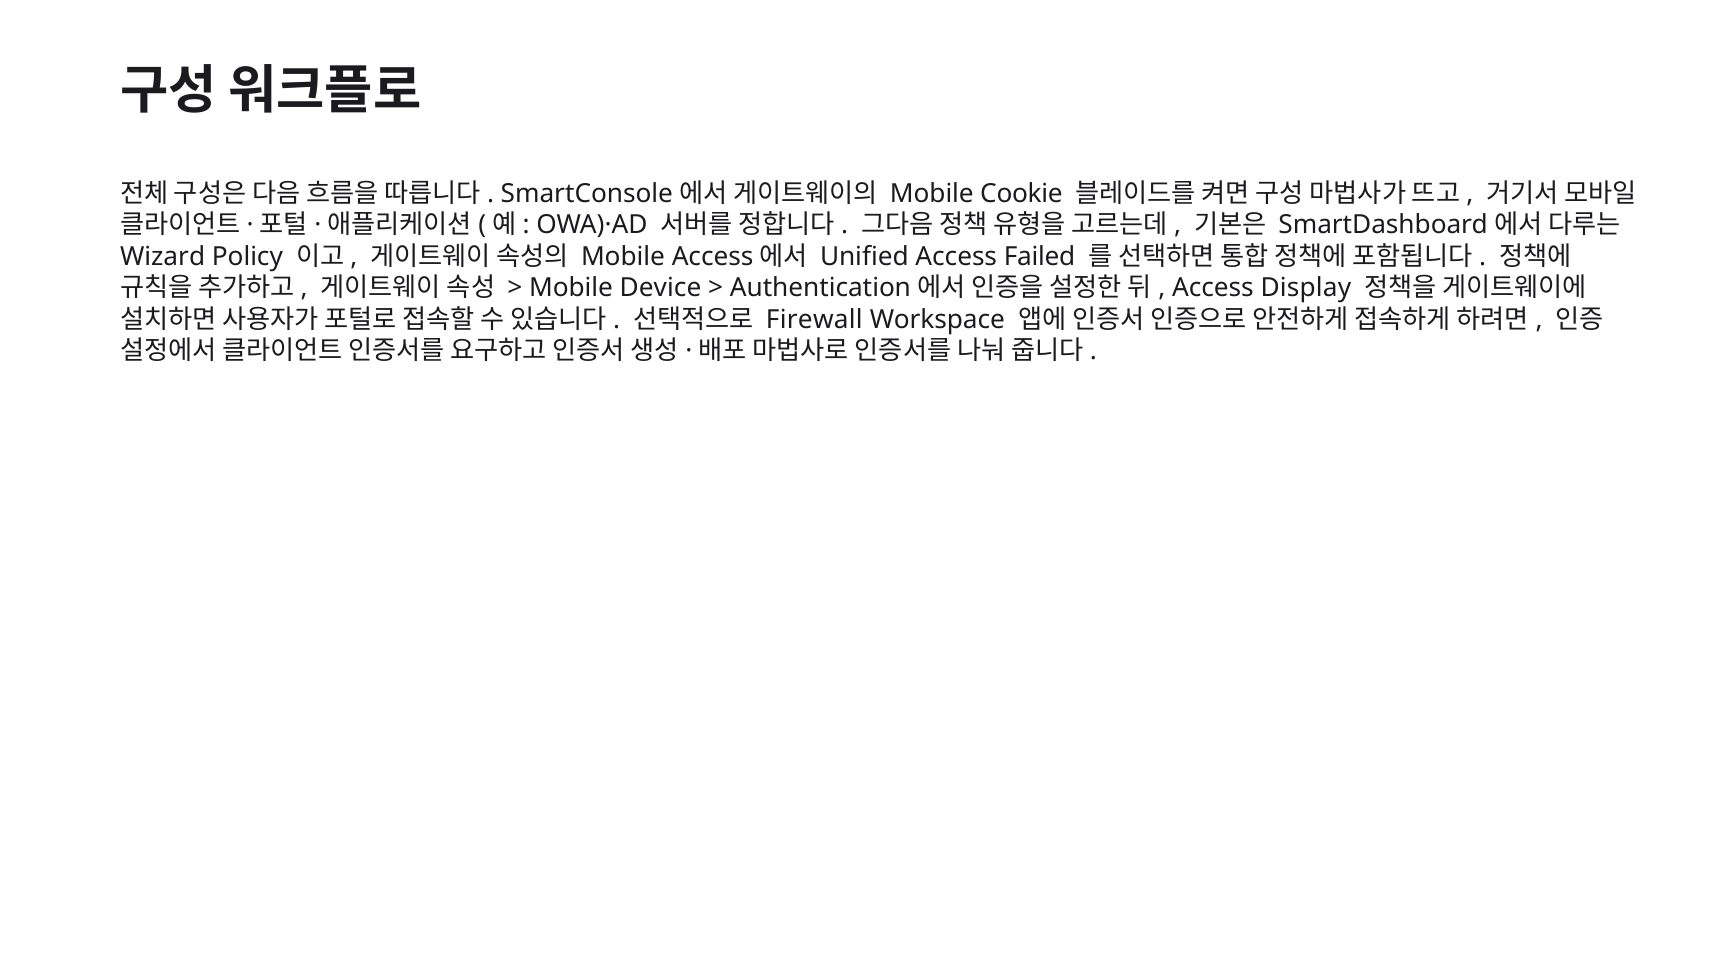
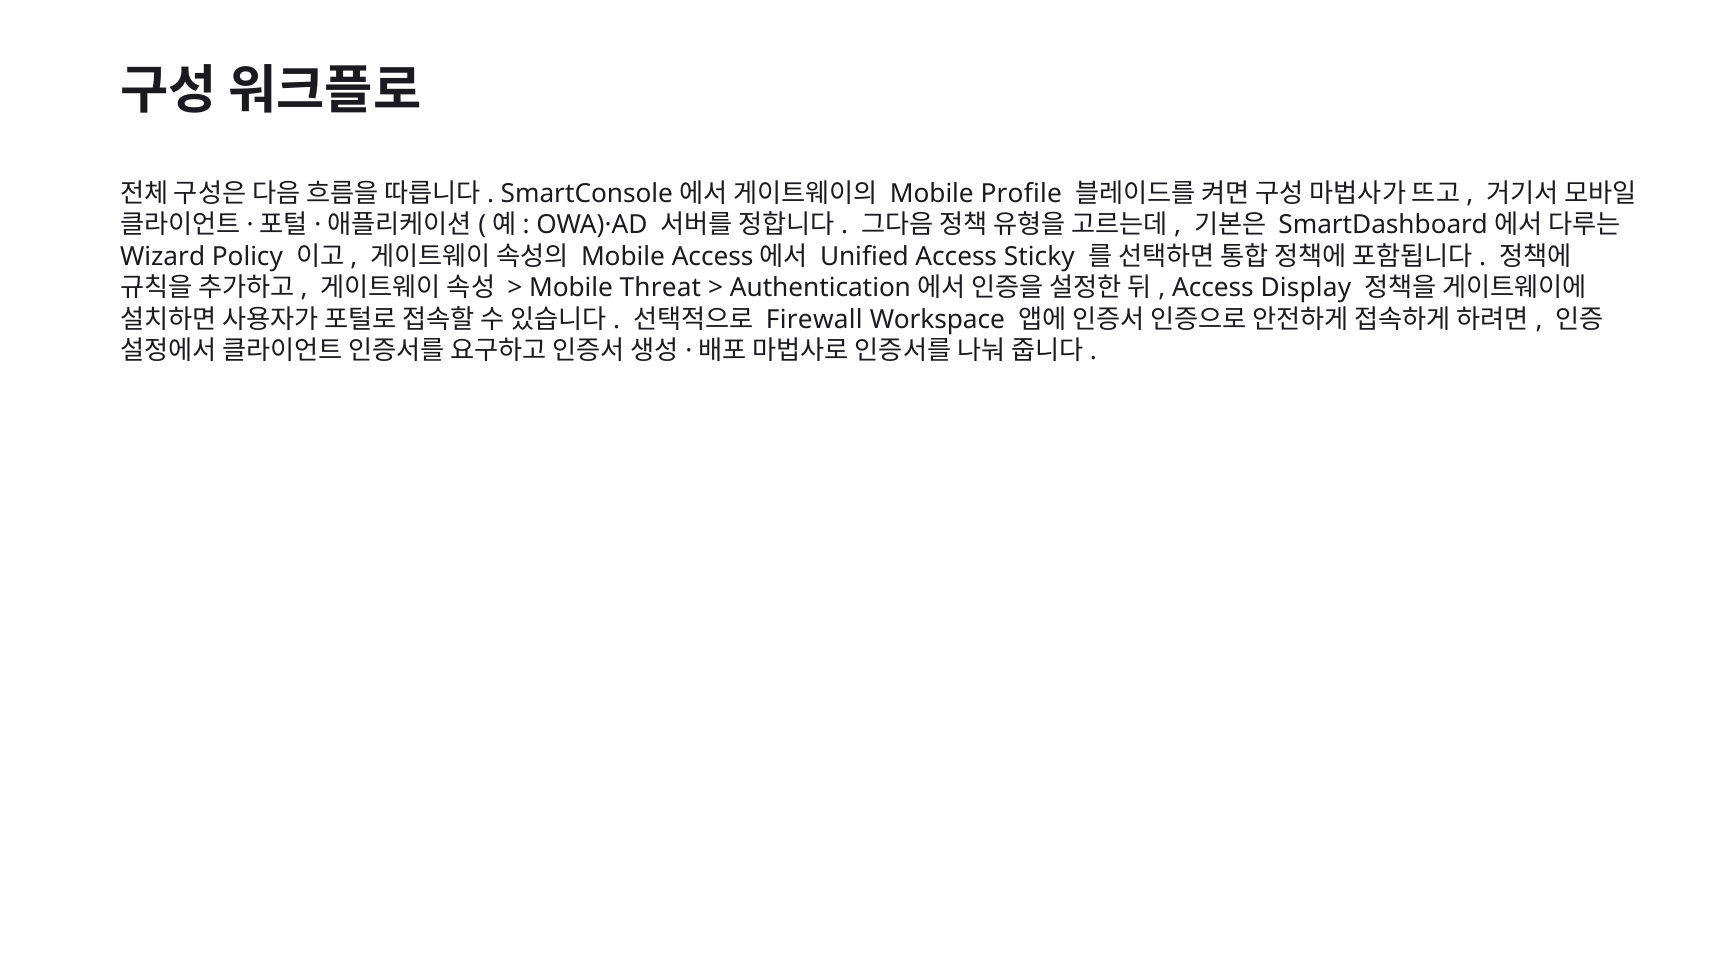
Cookie: Cookie -> Profile
Failed: Failed -> Sticky
Device: Device -> Threat
